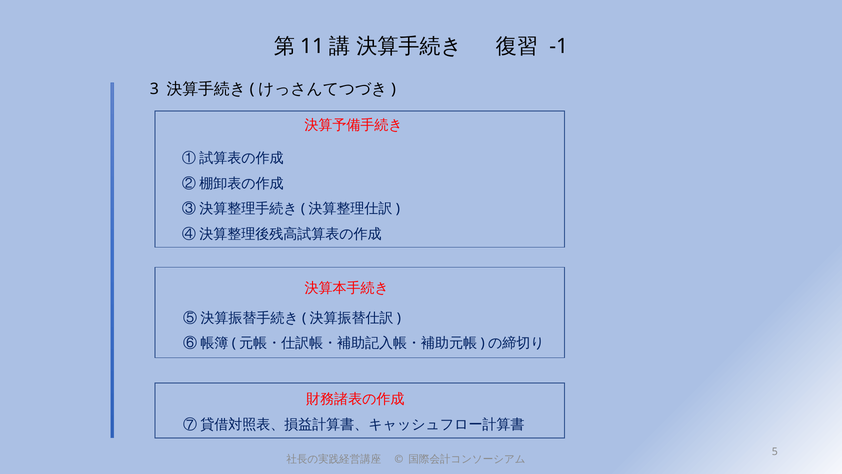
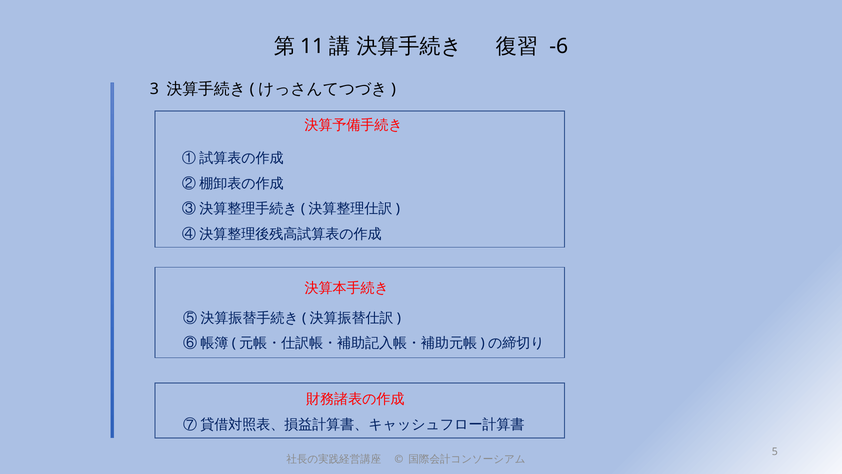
-1: -1 -> -6
